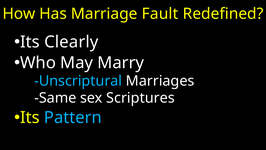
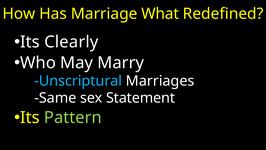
Fault: Fault -> What
Scriptures: Scriptures -> Statement
Pattern colour: light blue -> light green
